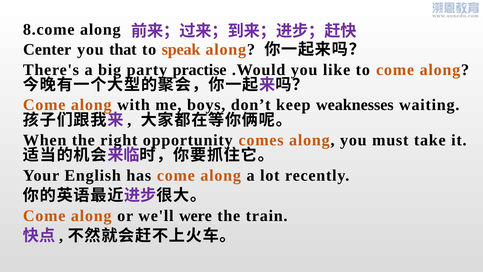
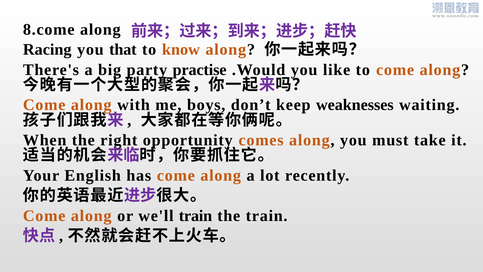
Center: Center -> Racing
speak: speak -> know
we'll were: were -> train
